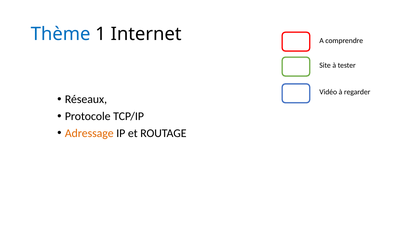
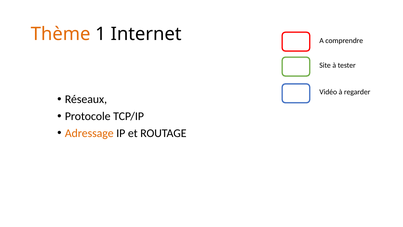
Thème colour: blue -> orange
